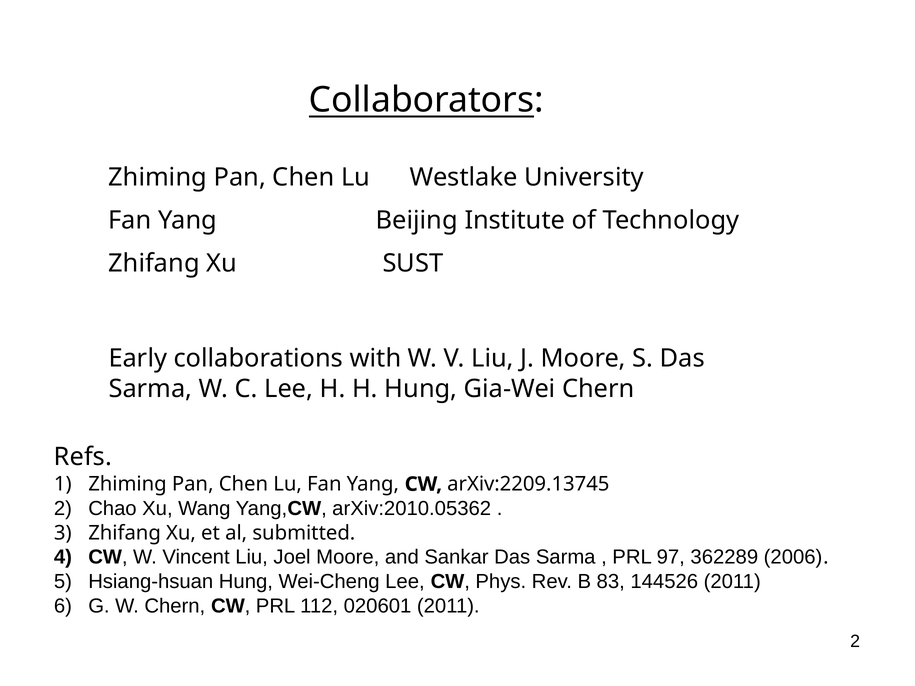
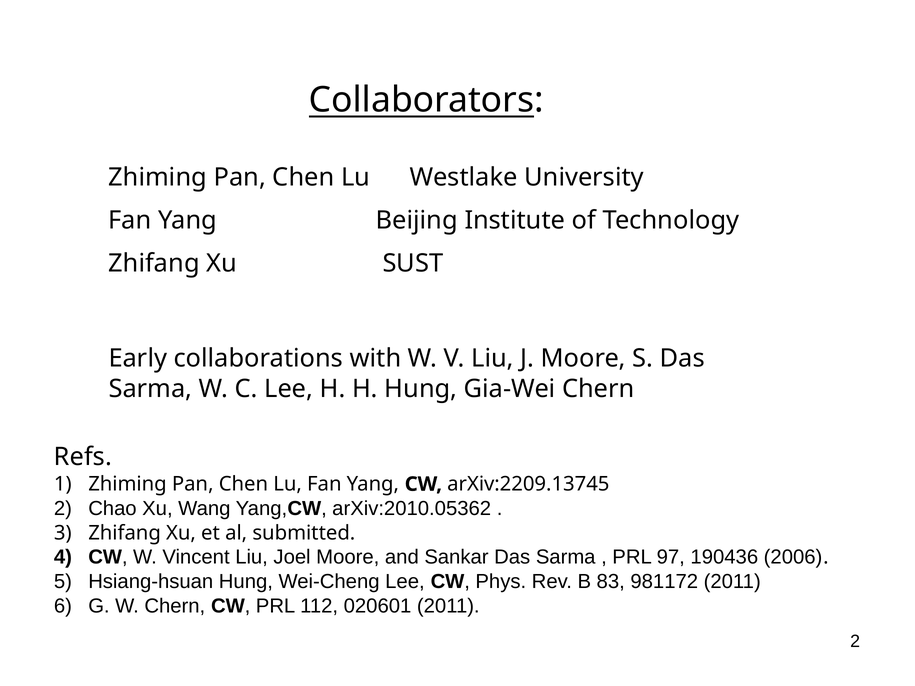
362289: 362289 -> 190436
144526: 144526 -> 981172
